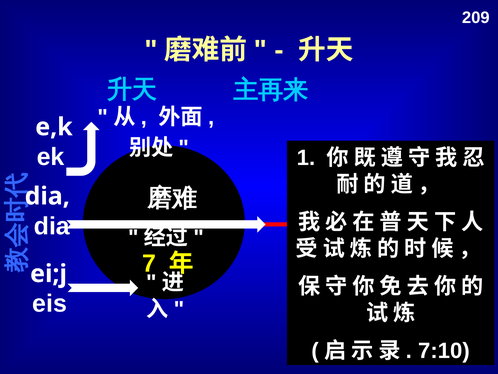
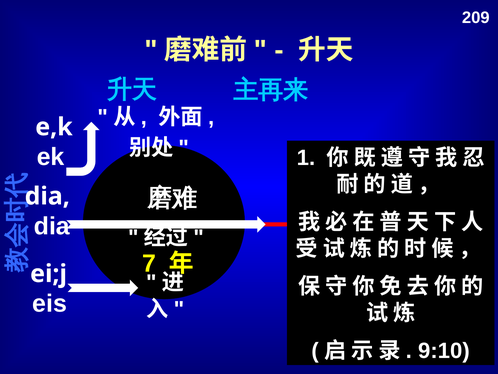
7:10: 7:10 -> 9:10
